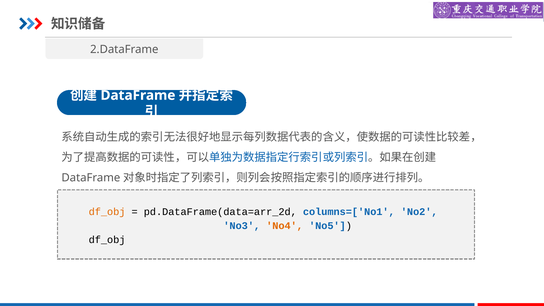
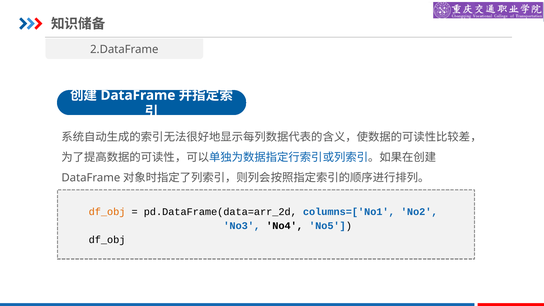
No4 colour: orange -> black
